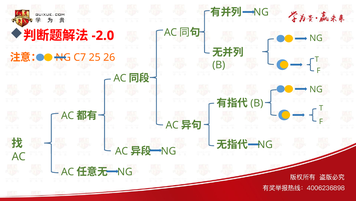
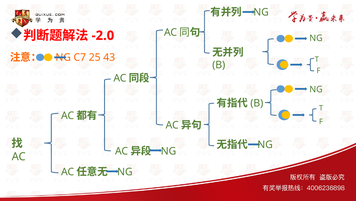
26: 26 -> 43
